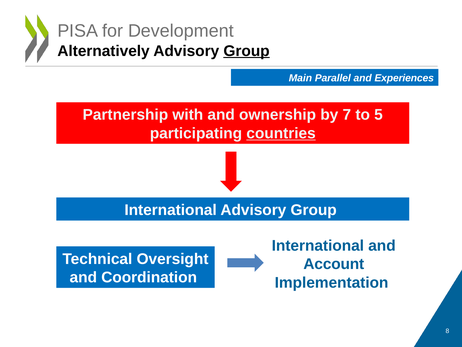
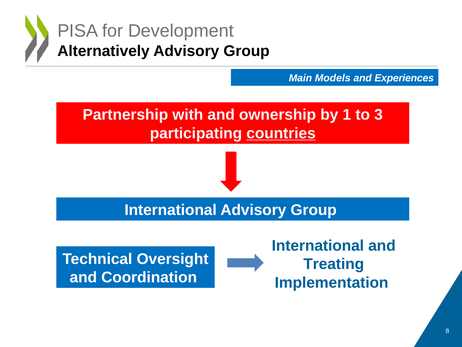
Group at (247, 51) underline: present -> none
Parallel: Parallel -> Models
7: 7 -> 1
5: 5 -> 3
Account: Account -> Treating
